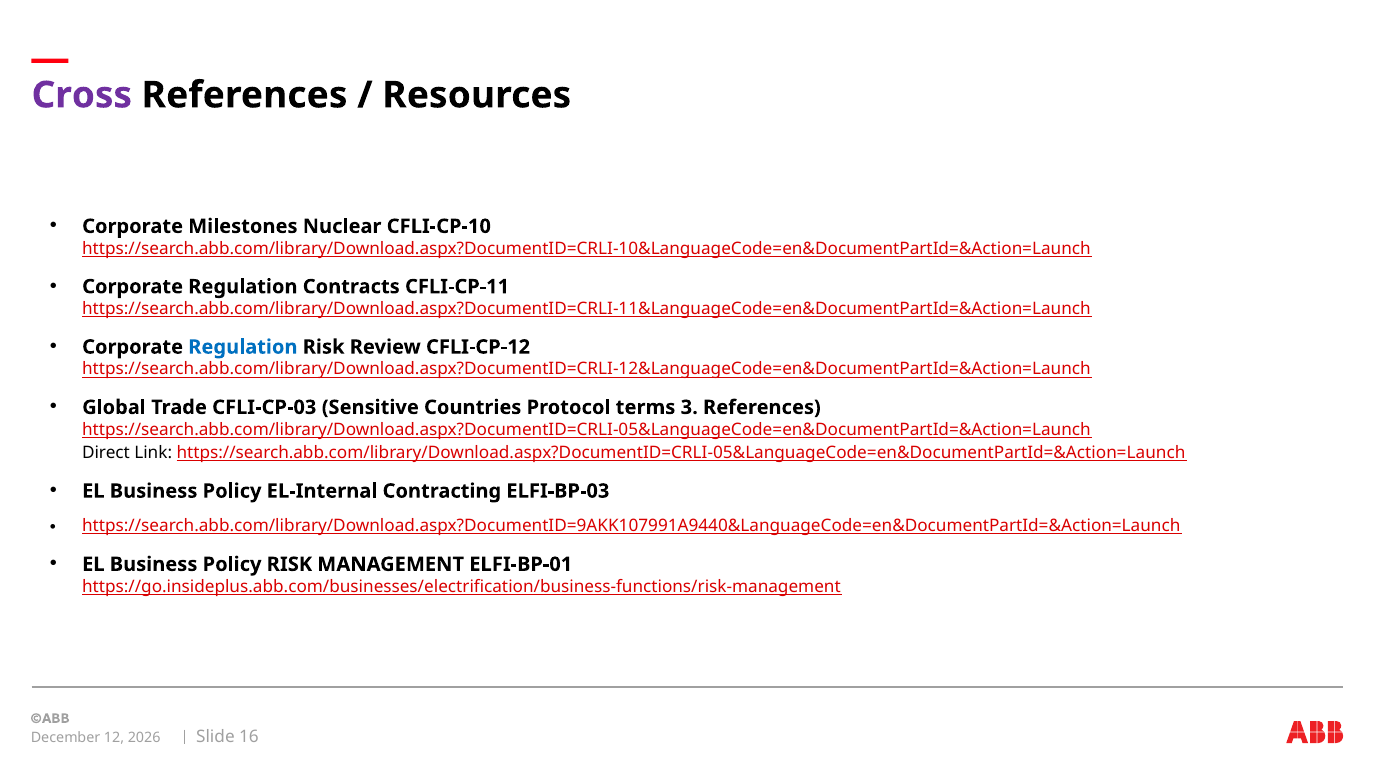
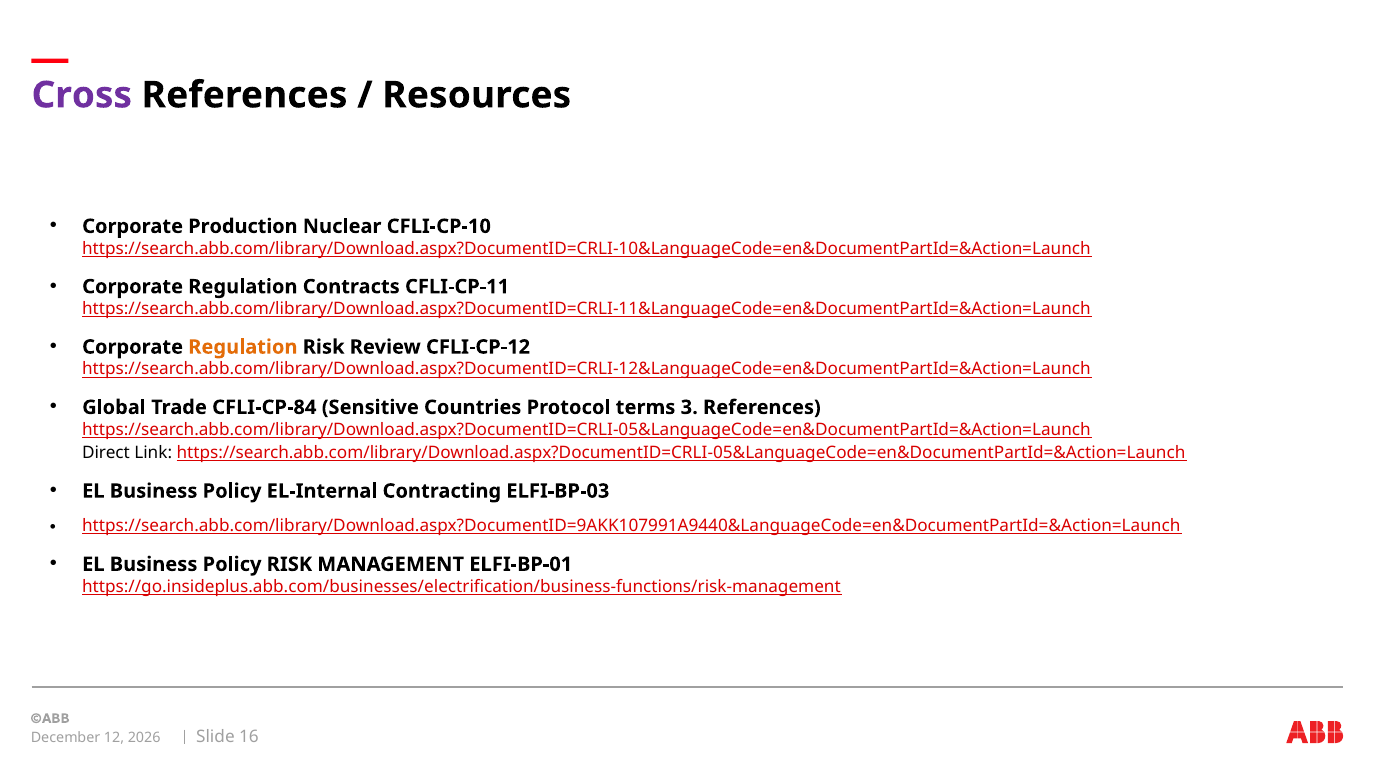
Milestones: Milestones -> Production
Regulation at (243, 347) colour: blue -> orange
CFLI-CP-03: CFLI-CP-03 -> CFLI-CP-84
